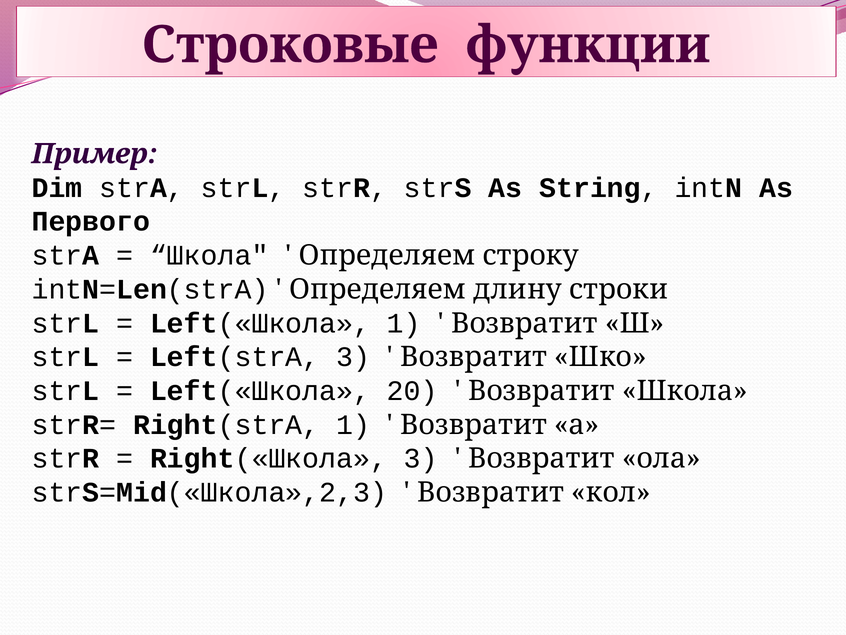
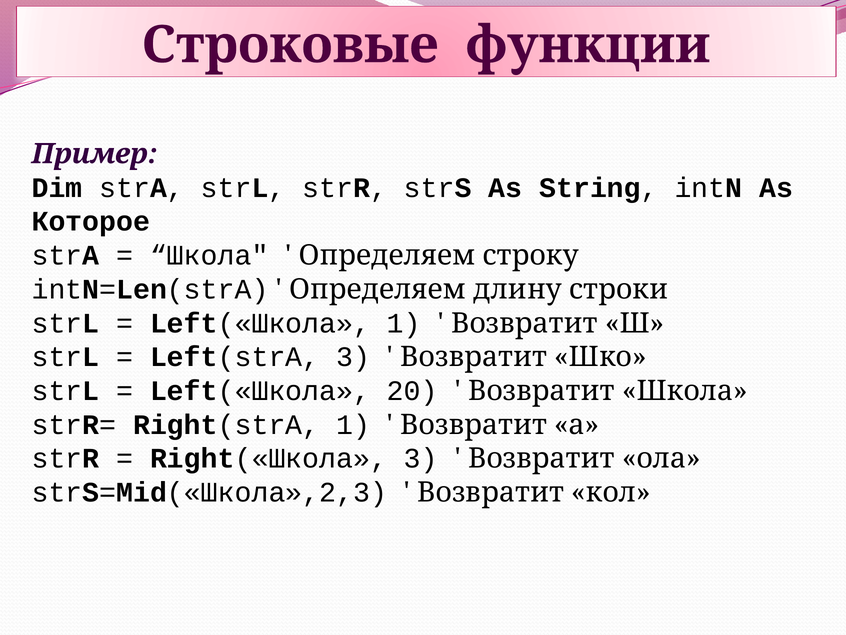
Первого: Первого -> Которое
